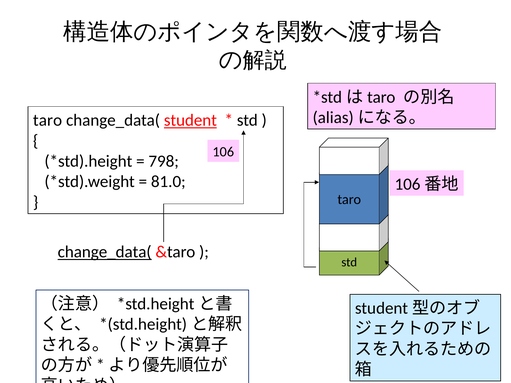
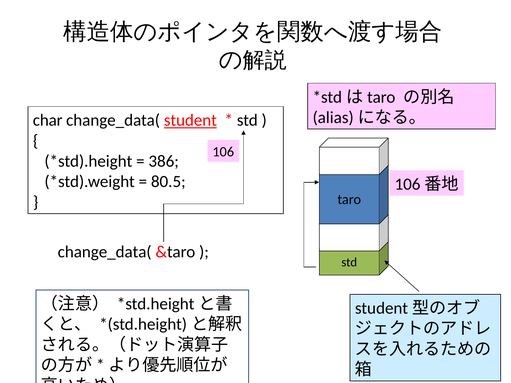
taro at (48, 120): taro -> char
798: 798 -> 386
81.0: 81.0 -> 80.5
change_data( at (105, 252) underline: present -> none
